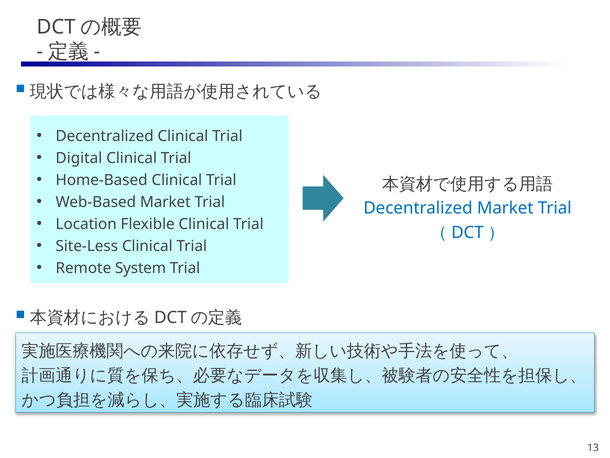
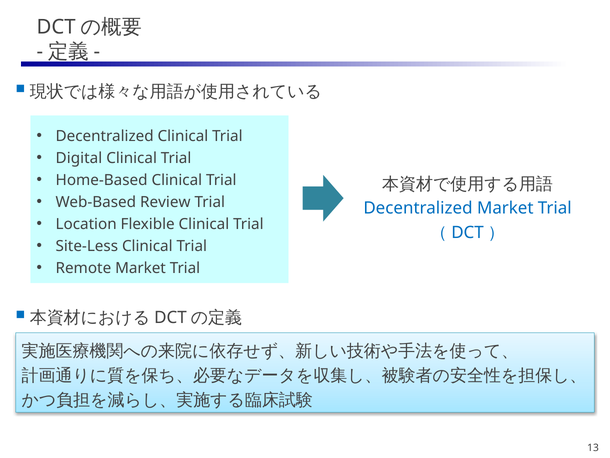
Web-Based Market: Market -> Review
Remote System: System -> Market
